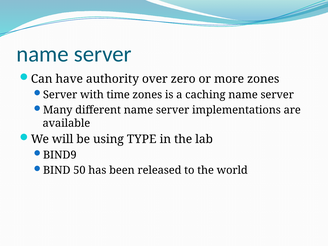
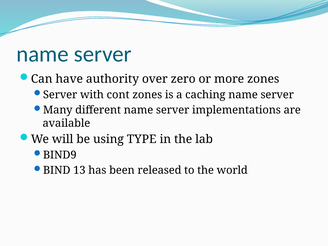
time: time -> cont
50: 50 -> 13
